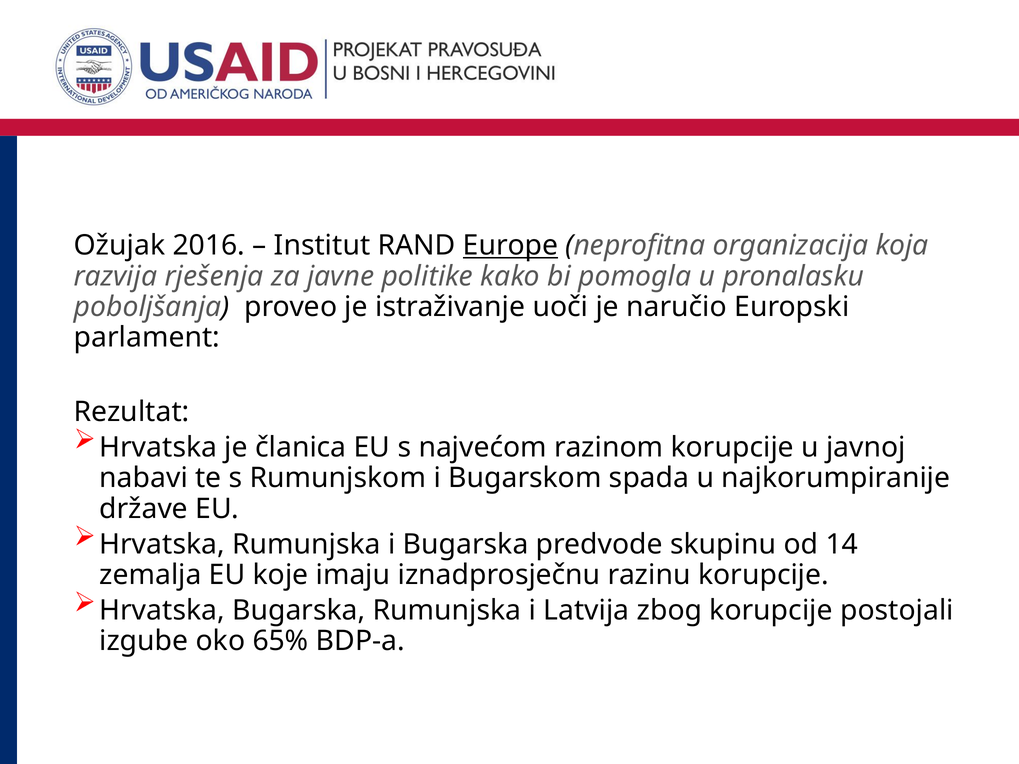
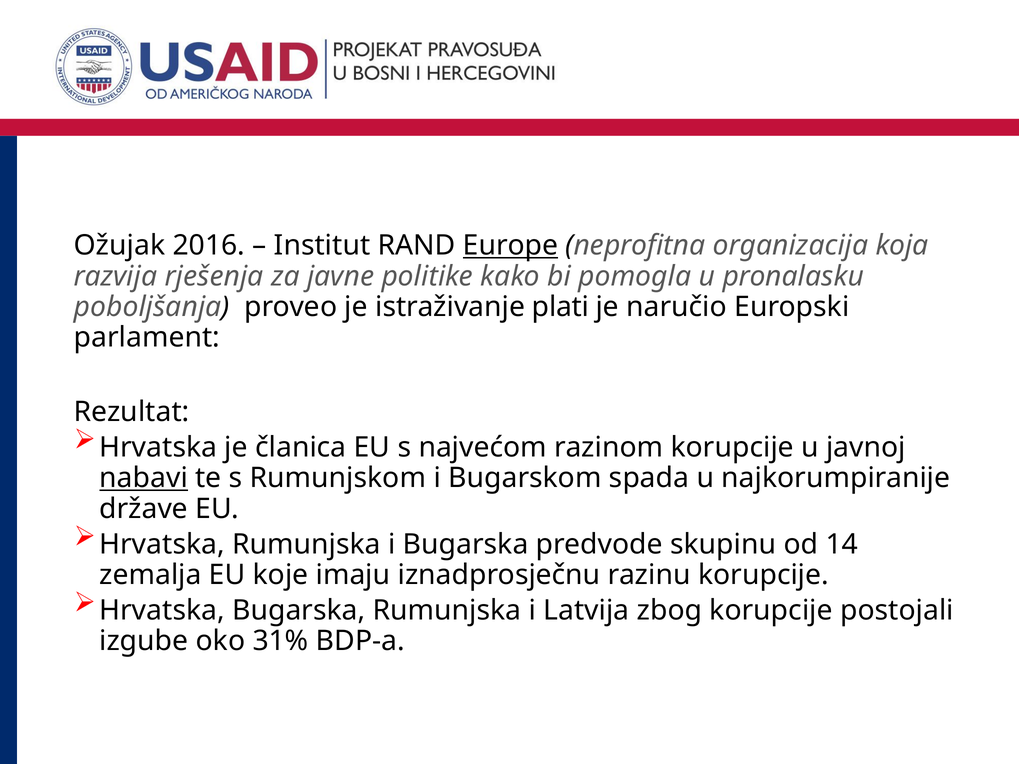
uoči: uoči -> plati
nabavi underline: none -> present
65%: 65% -> 31%
